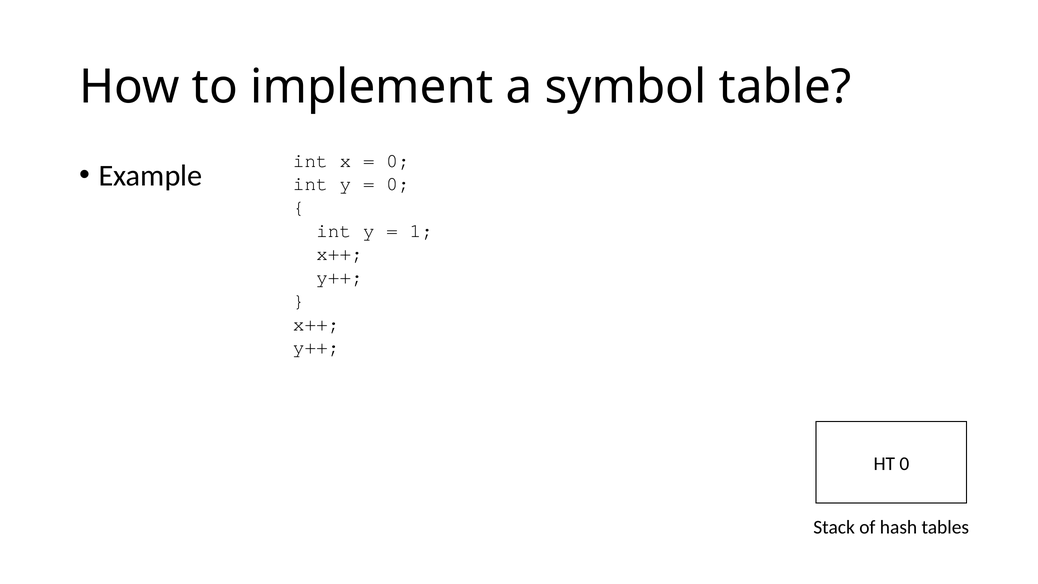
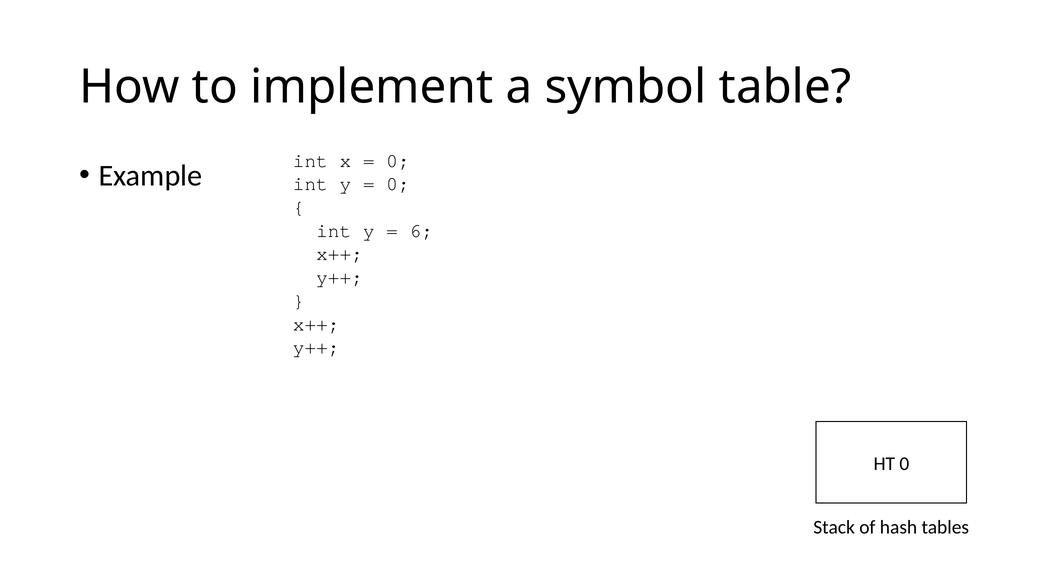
1: 1 -> 6
